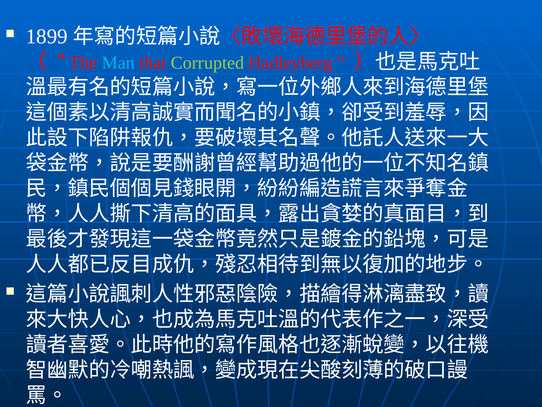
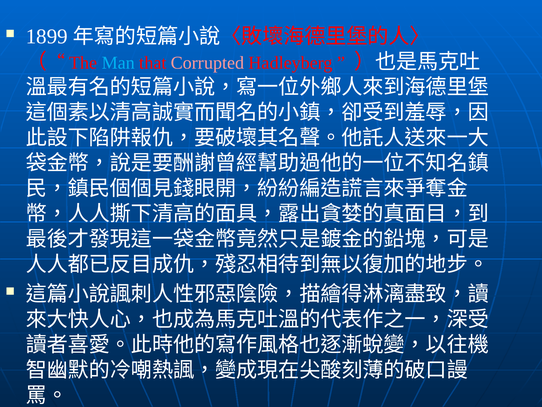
Corrupted colour: light green -> pink
